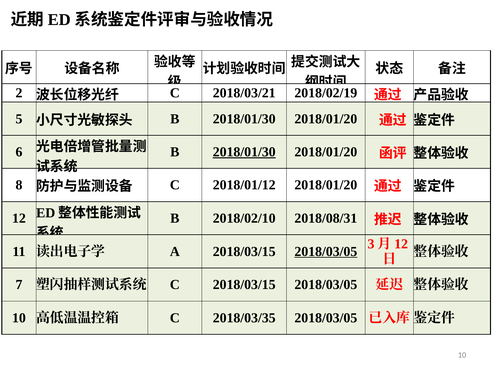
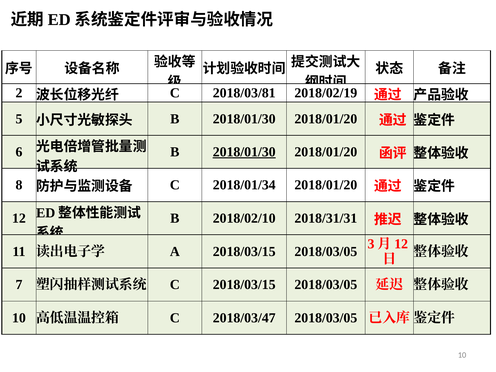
2018/03/21: 2018/03/21 -> 2018/03/81
2018/01/12: 2018/01/12 -> 2018/01/34
2018/08/31: 2018/08/31 -> 2018/31/31
2018/03/05 at (326, 251) underline: present -> none
2018/03/35: 2018/03/35 -> 2018/03/47
